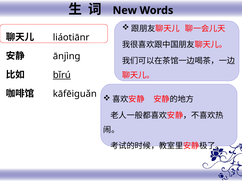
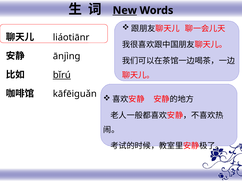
New underline: none -> present
